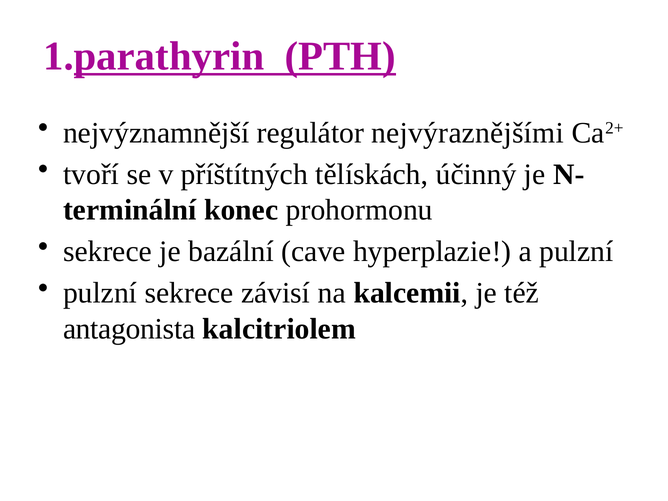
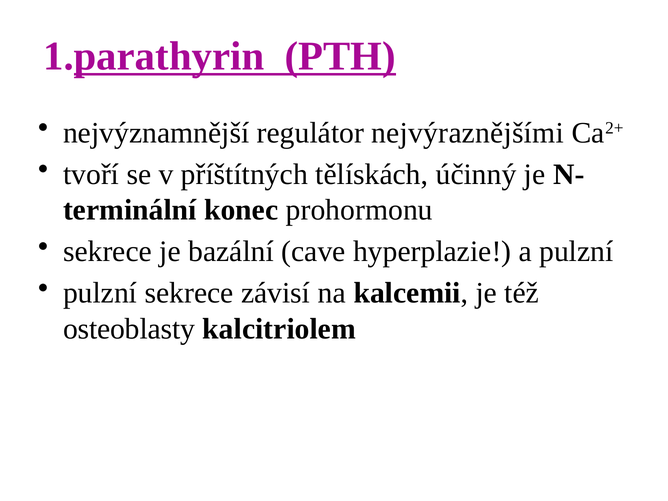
antagonista: antagonista -> osteoblasty
